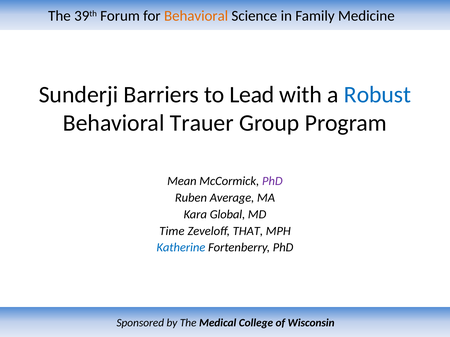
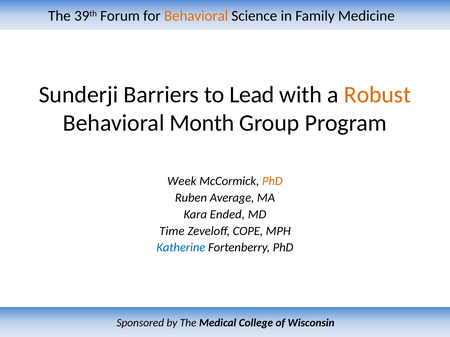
Robust colour: blue -> orange
Trauer: Trauer -> Month
Mean: Mean -> Week
PhD at (272, 181) colour: purple -> orange
Global: Global -> Ended
THAT: THAT -> COPE
